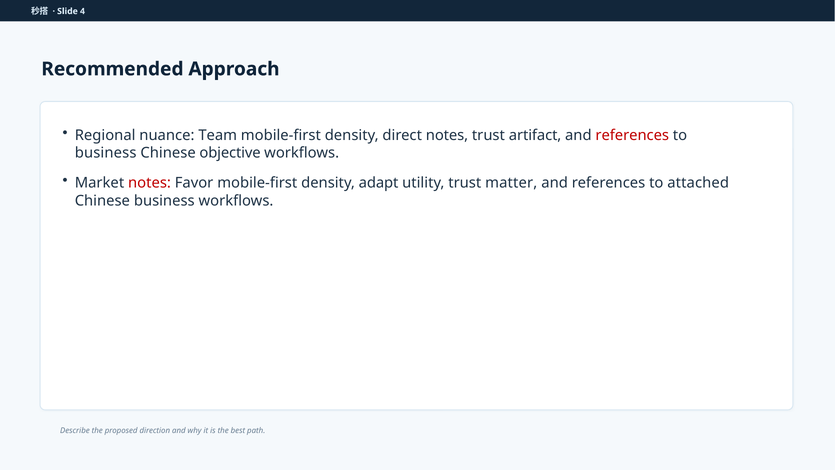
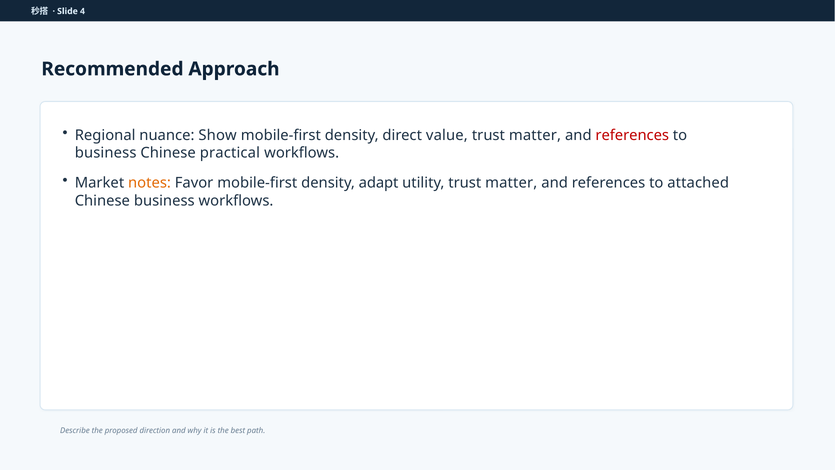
Team: Team -> Show
direct notes: notes -> value
artifact at (535, 135): artifact -> matter
objective: objective -> practical
notes at (150, 183) colour: red -> orange
